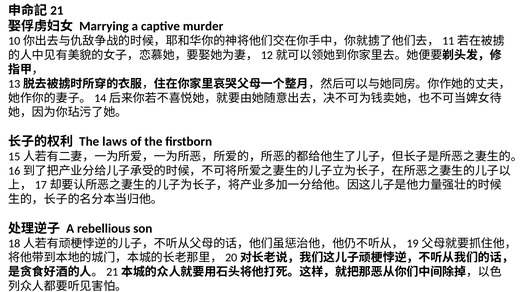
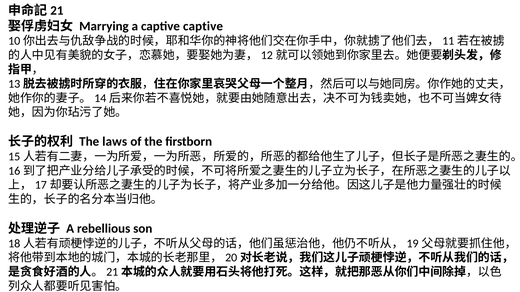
captive murder: murder -> captive
